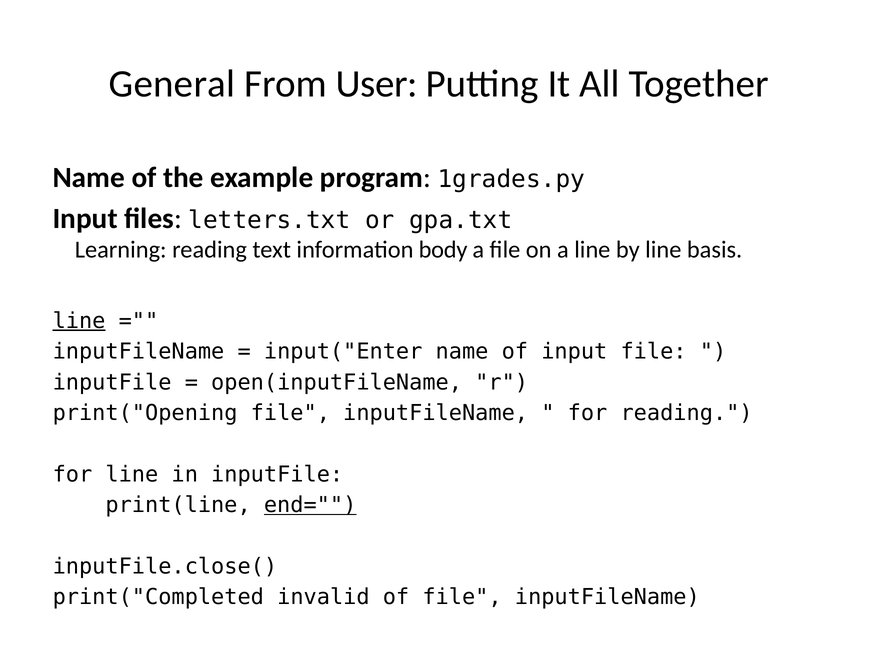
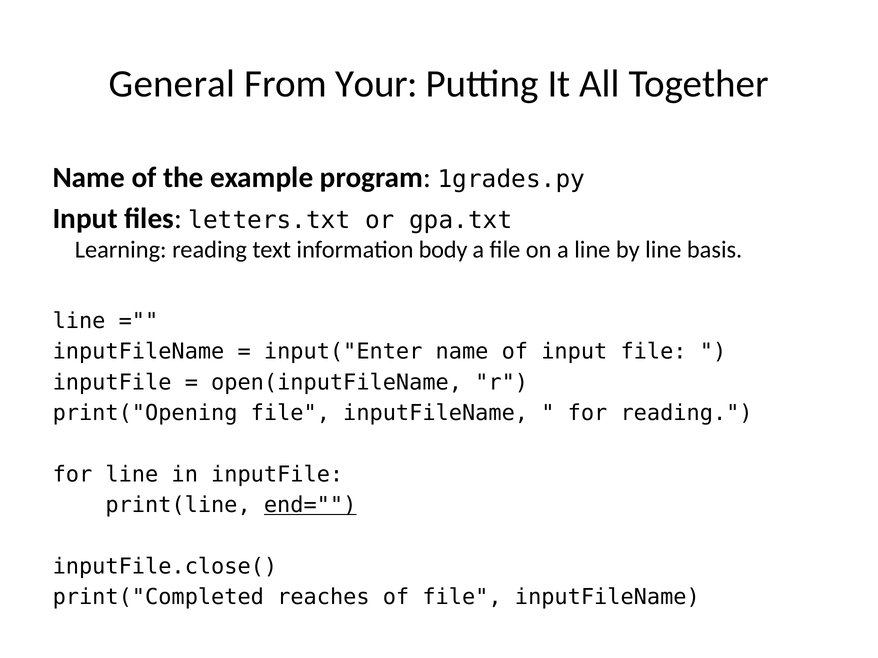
User: User -> Your
line at (79, 321) underline: present -> none
invalid: invalid -> reaches
